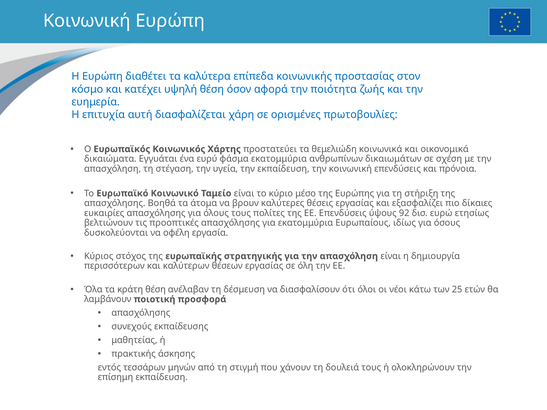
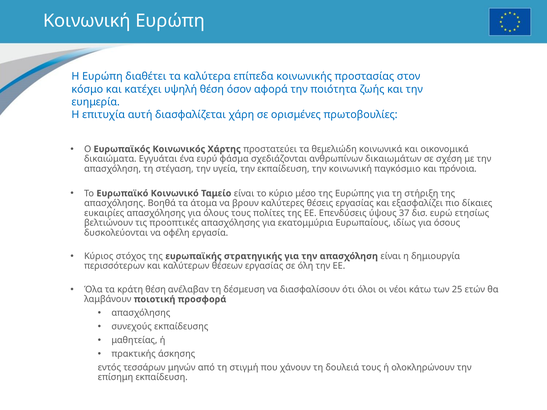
φάσμα εκατομμύρια: εκατομμύρια -> σχεδιάζονται
κοινωνική επενδύσεις: επενδύσεις -> παγκόσμιο
92: 92 -> 37
